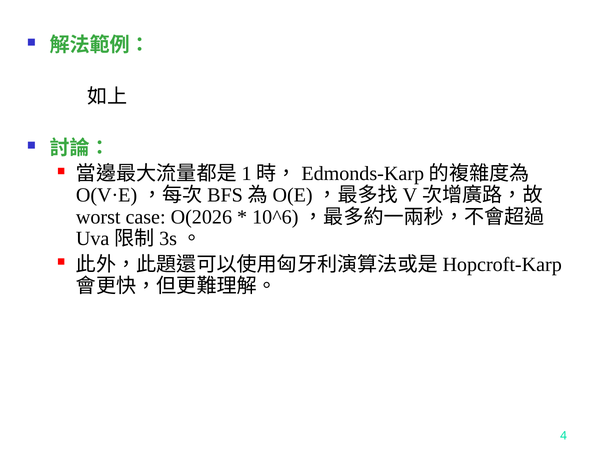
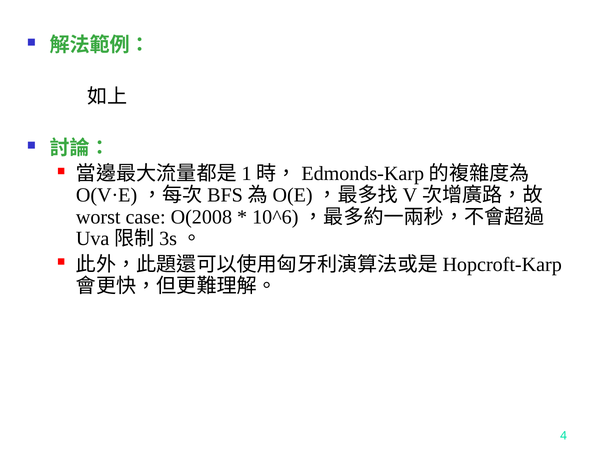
O(2026: O(2026 -> O(2008
